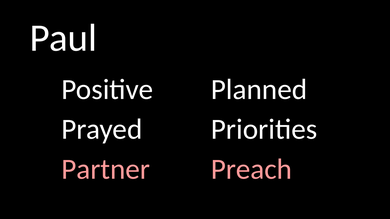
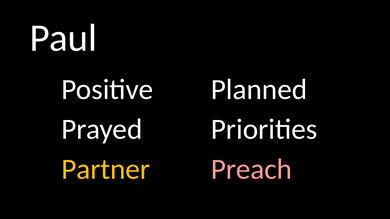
Partner colour: pink -> yellow
